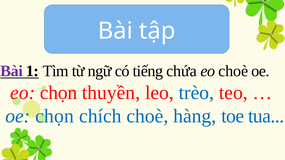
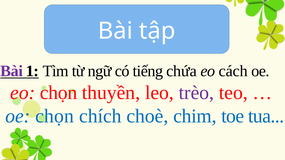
eo choè: choè -> cách
trèo colour: blue -> purple
hàng: hàng -> chim
